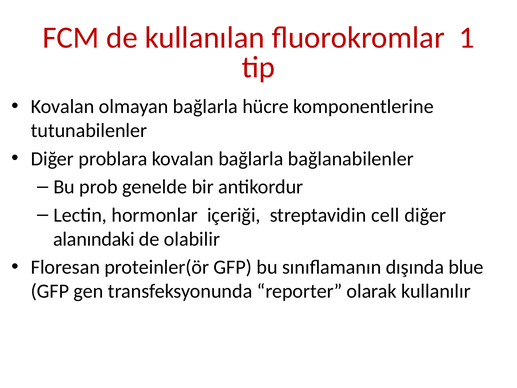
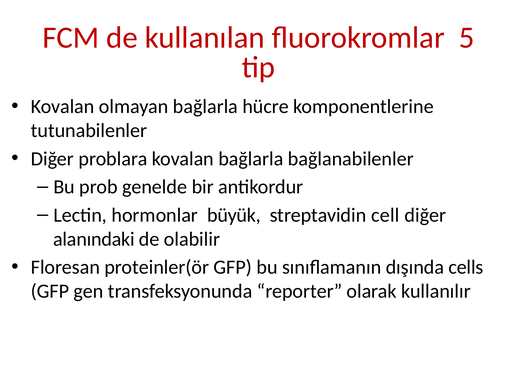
1: 1 -> 5
içeriği: içeriği -> büyük
blue: blue -> cells
